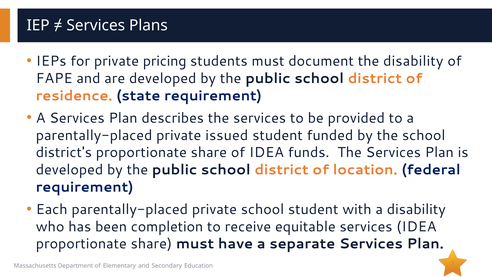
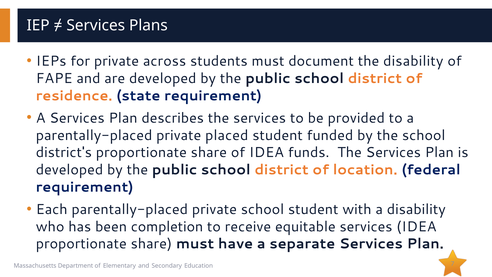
pricing: pricing -> across
issued: issued -> placed
